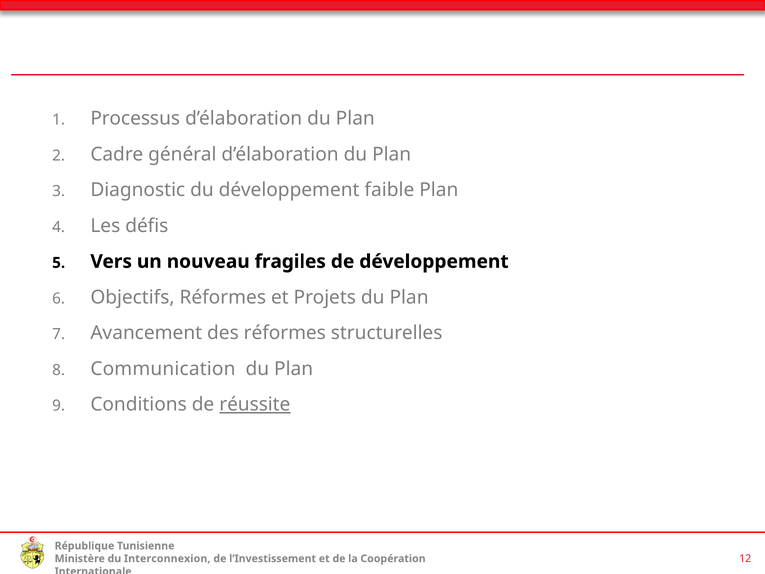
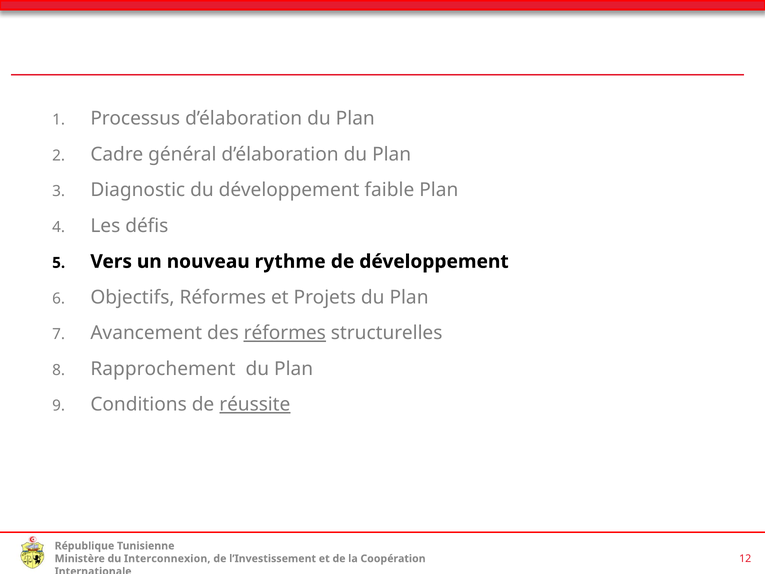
fragiles: fragiles -> rythme
réformes at (285, 333) underline: none -> present
Communication: Communication -> Rapprochement
